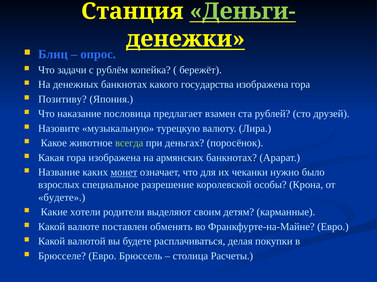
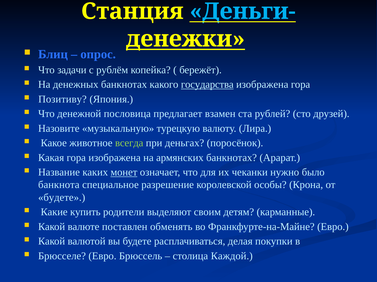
Деньги- colour: light green -> light blue
государства underline: none -> present
наказание: наказание -> денежной
взрослых: взрослых -> банкнота
хотели: хотели -> купить
Расчеты: Расчеты -> Каждой
